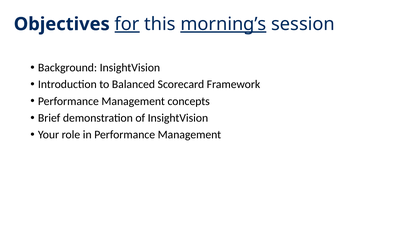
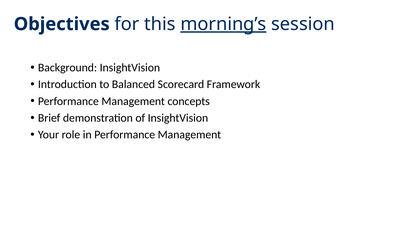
for underline: present -> none
